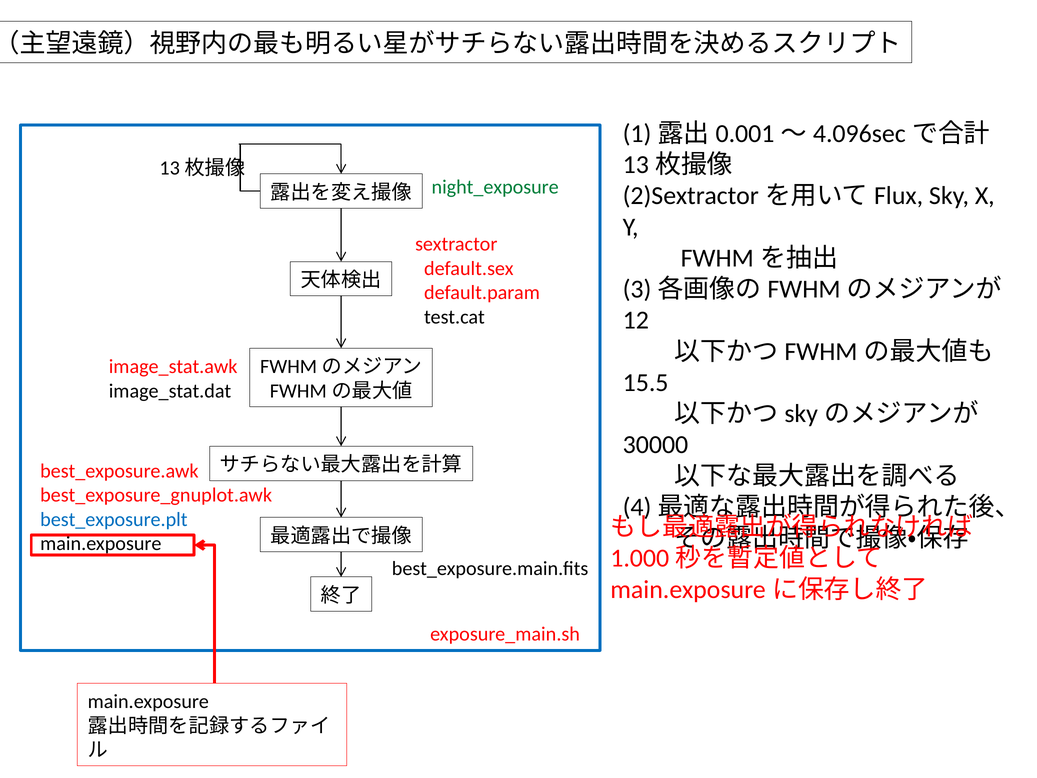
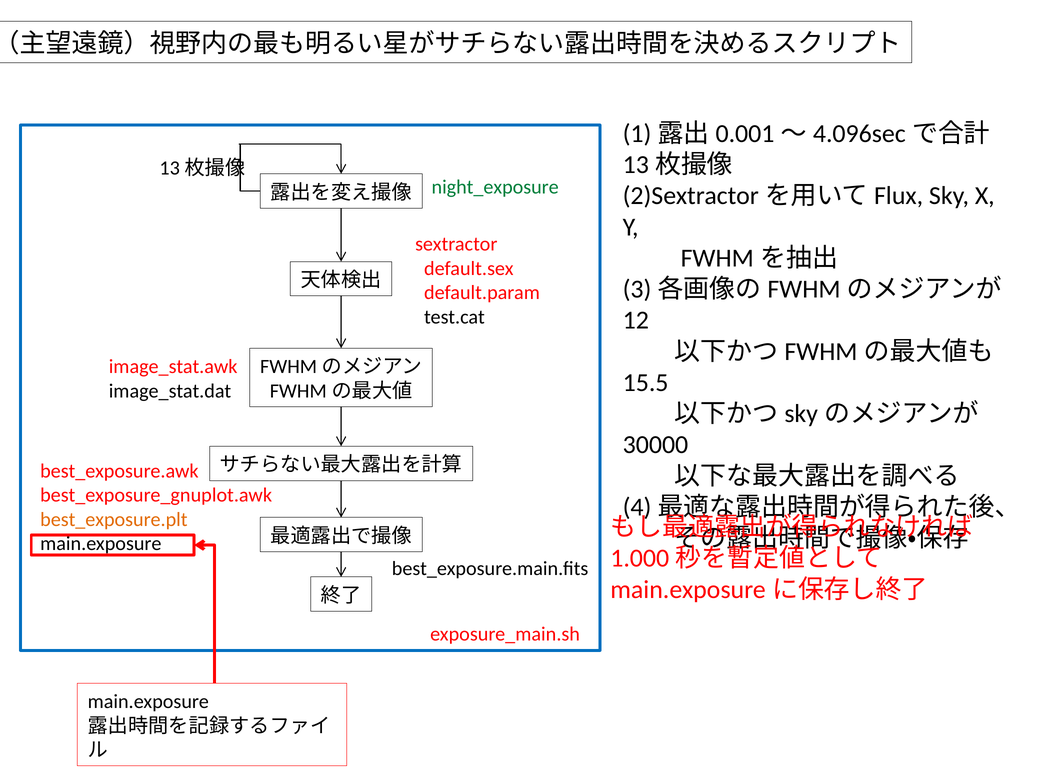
best_exposure.plt colour: blue -> orange
